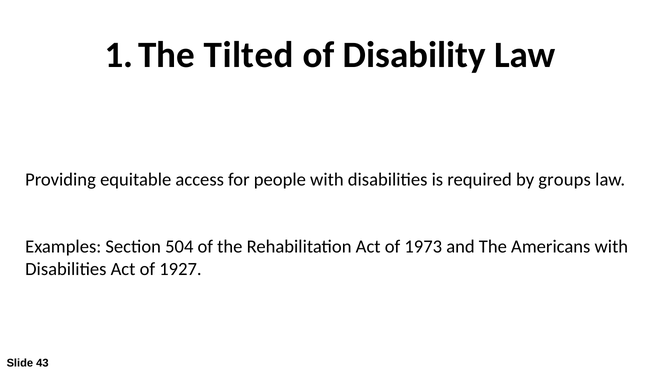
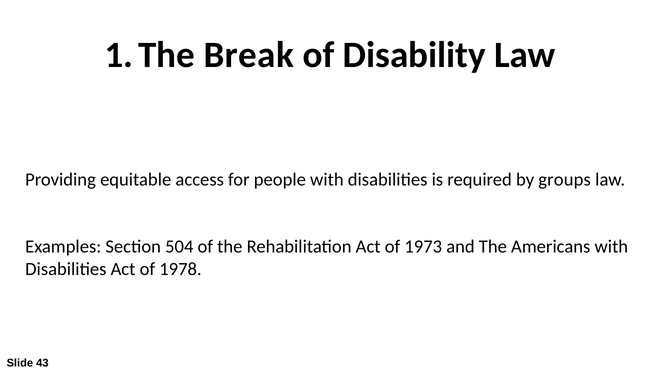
Tilted: Tilted -> Break
1927: 1927 -> 1978
